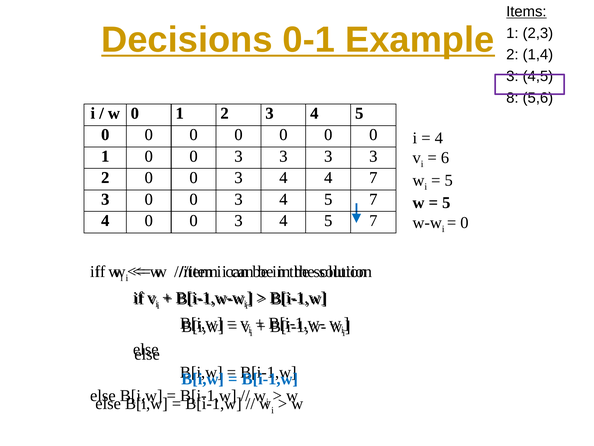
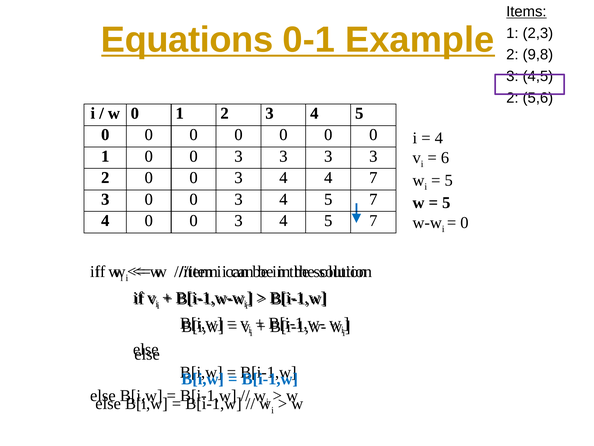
Decisions: Decisions -> Equations
1,4: 1,4 -> 9,8
8 at (512, 98): 8 -> 2
